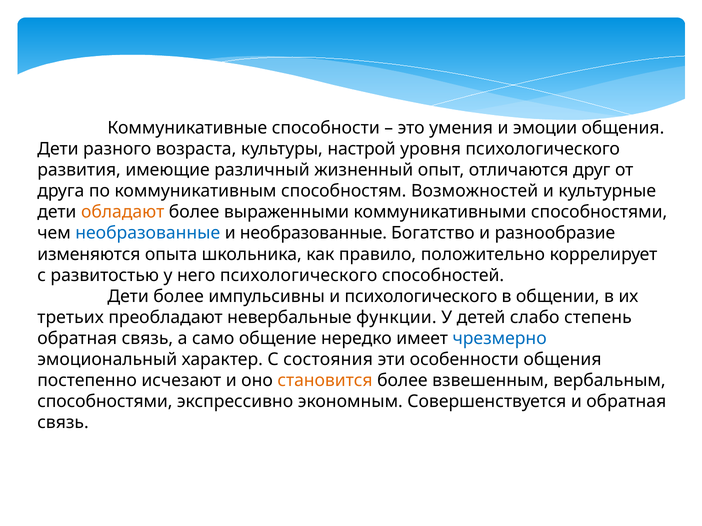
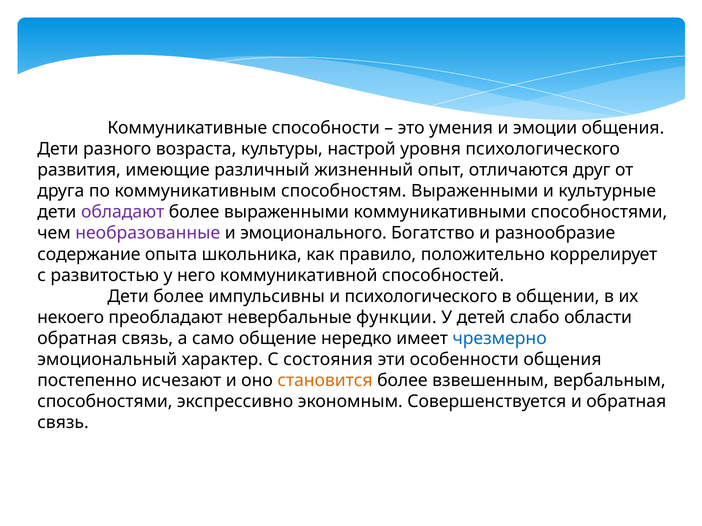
способностям Возможностей: Возможностей -> Выраженными
обладают colour: orange -> purple
необразованные at (148, 233) colour: blue -> purple
и необразованные: необразованные -> эмоционального
изменяются: изменяются -> содержание
него психологического: психологического -> коммуникативной
третьих: третьих -> некоего
степень: степень -> области
